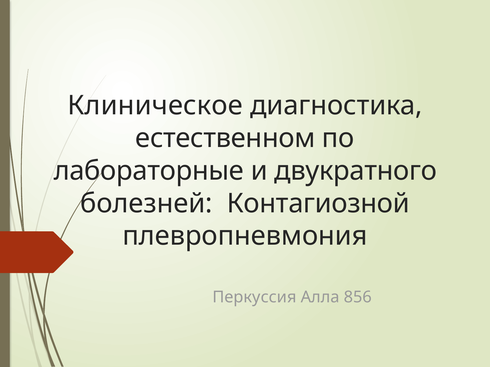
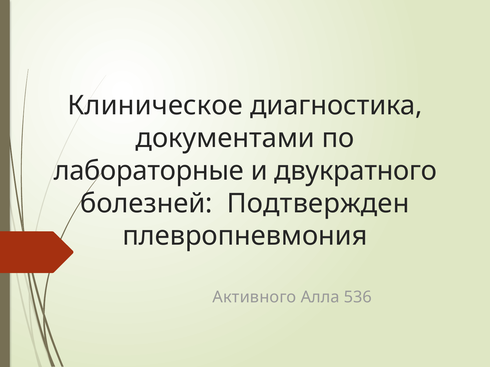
естественном: естественном -> документами
Контагиозной: Контагиозной -> Подтвержден
Перкуссия: Перкуссия -> Активного
856: 856 -> 536
